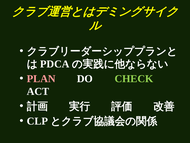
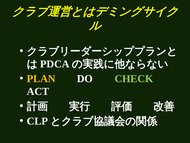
PLAN colour: pink -> yellow
